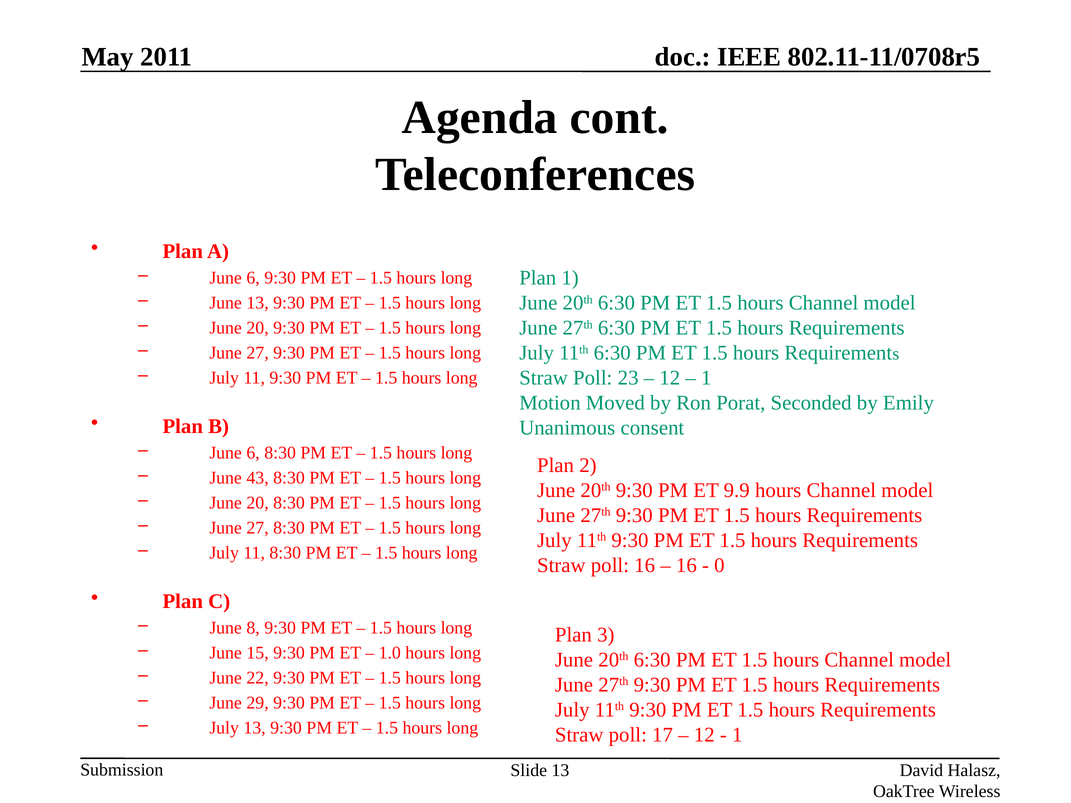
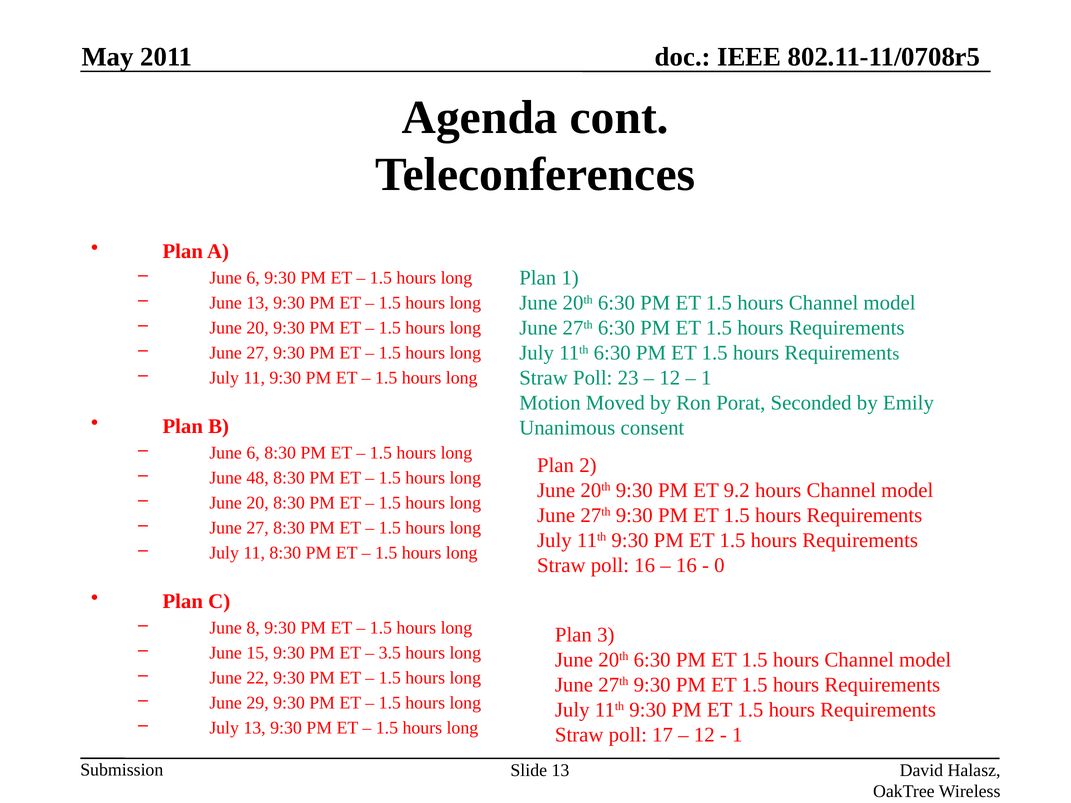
43: 43 -> 48
9.9: 9.9 -> 9.2
1.0: 1.0 -> 3.5
